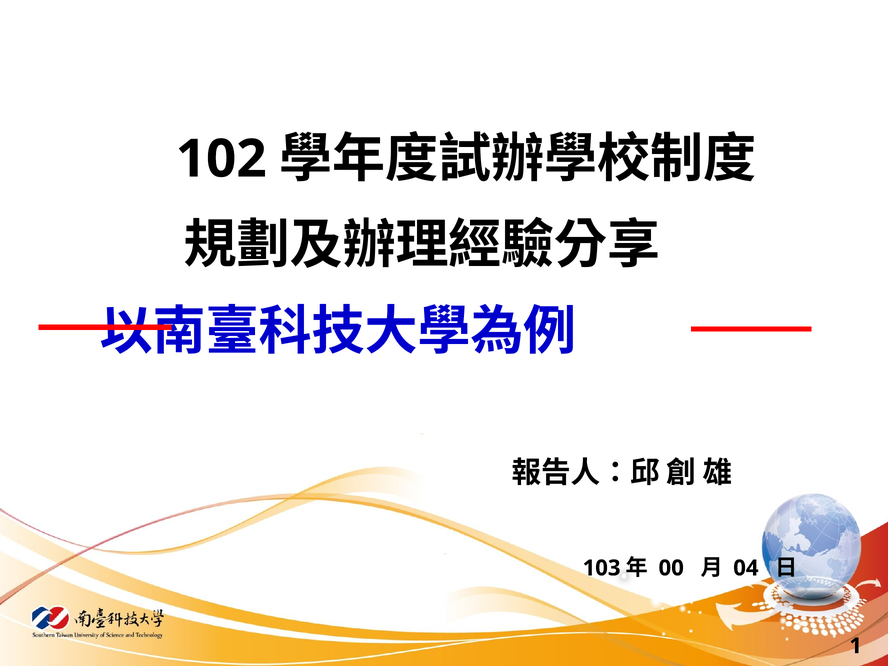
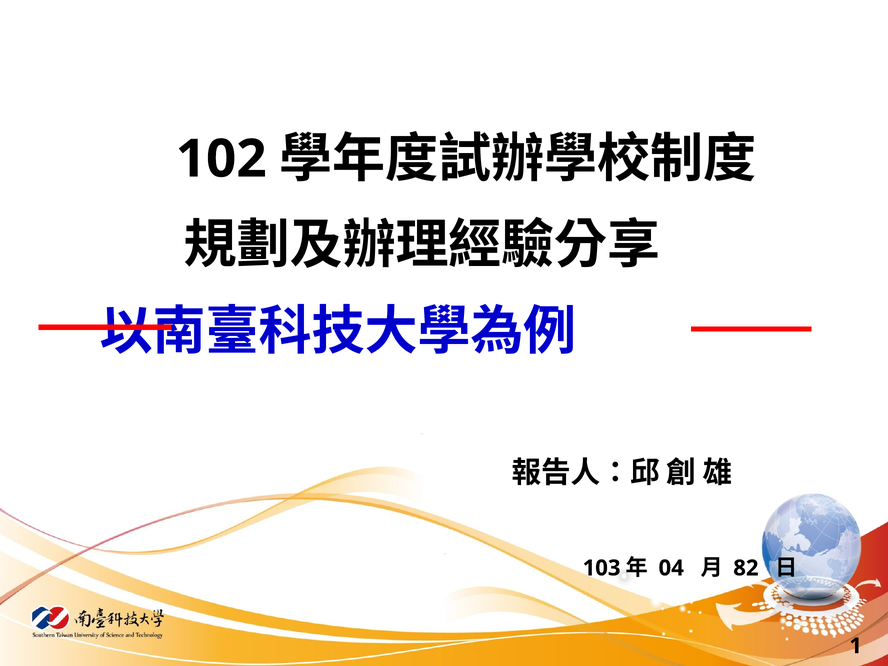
00: 00 -> 04
04: 04 -> 82
